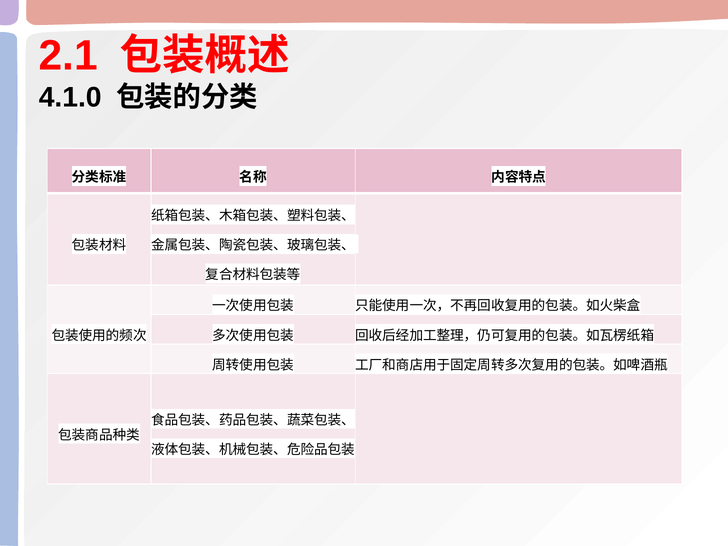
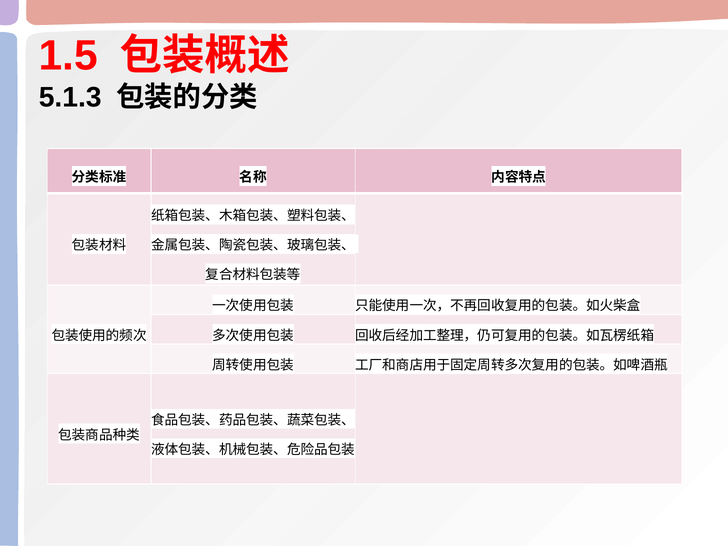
2.1: 2.1 -> 1.5
4.1.0: 4.1.0 -> 5.1.3
